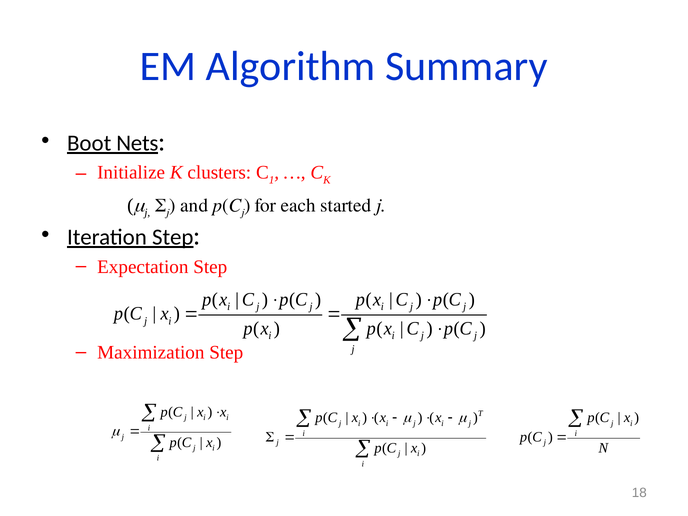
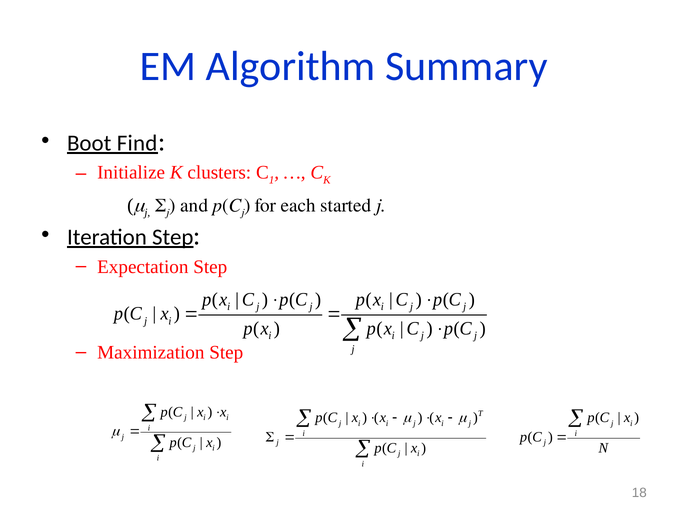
Nets: Nets -> Find
